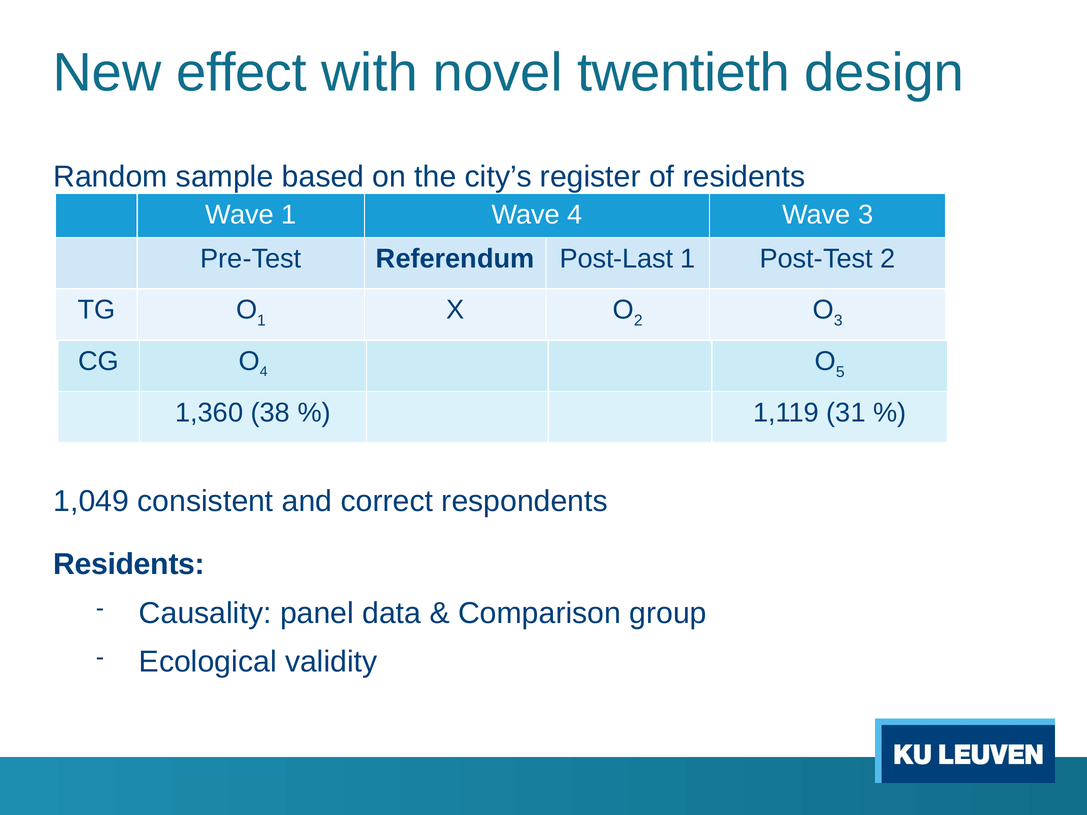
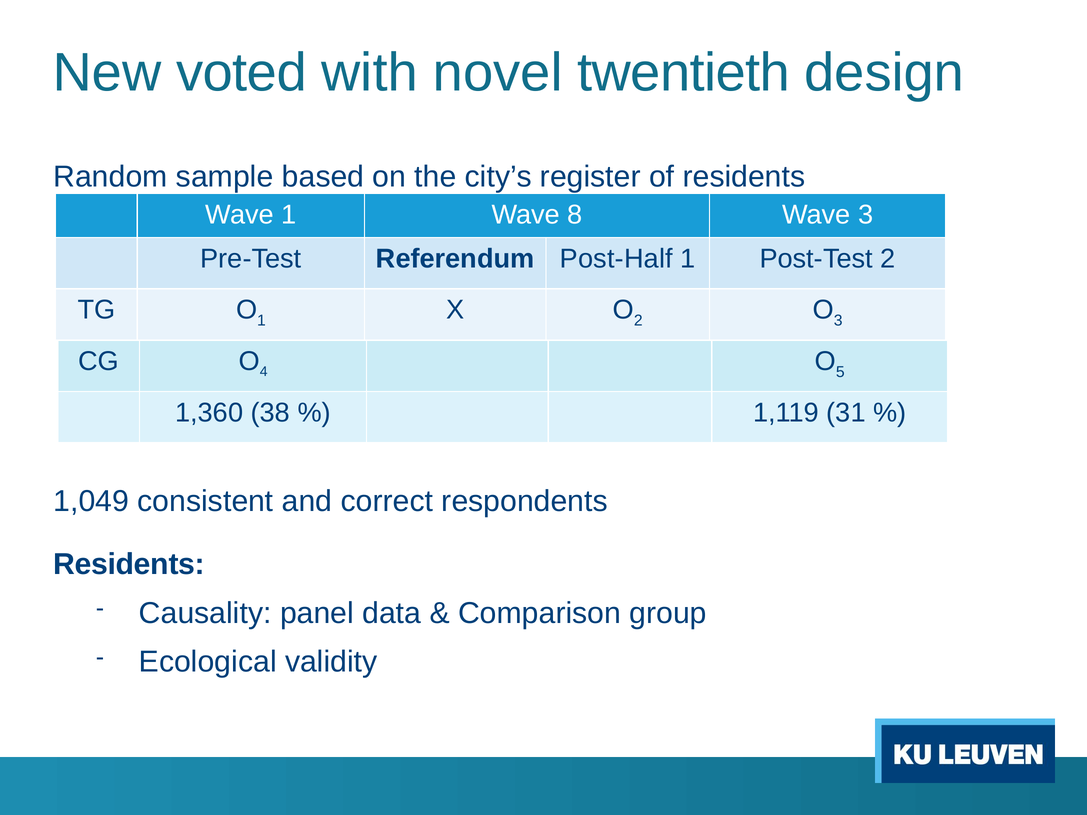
effect: effect -> voted
Wave 4: 4 -> 8
Post-Last: Post-Last -> Post-Half
